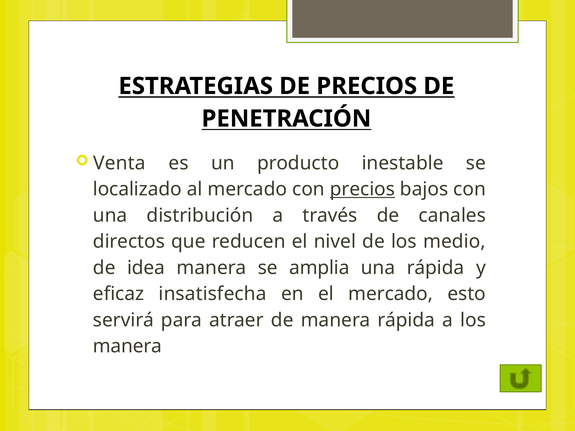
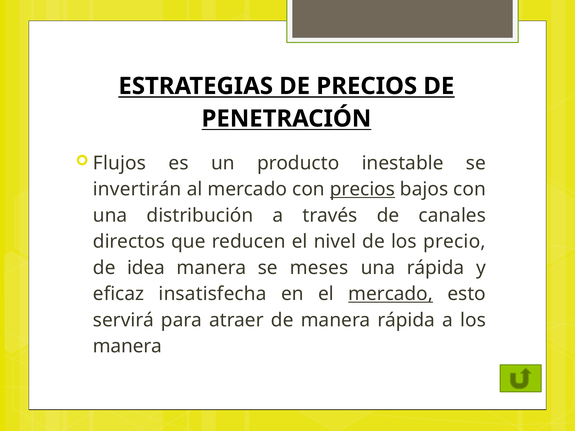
Venta: Venta -> Flujos
localizado: localizado -> invertirán
medio: medio -> precio
amplia: amplia -> meses
mercado at (391, 294) underline: none -> present
